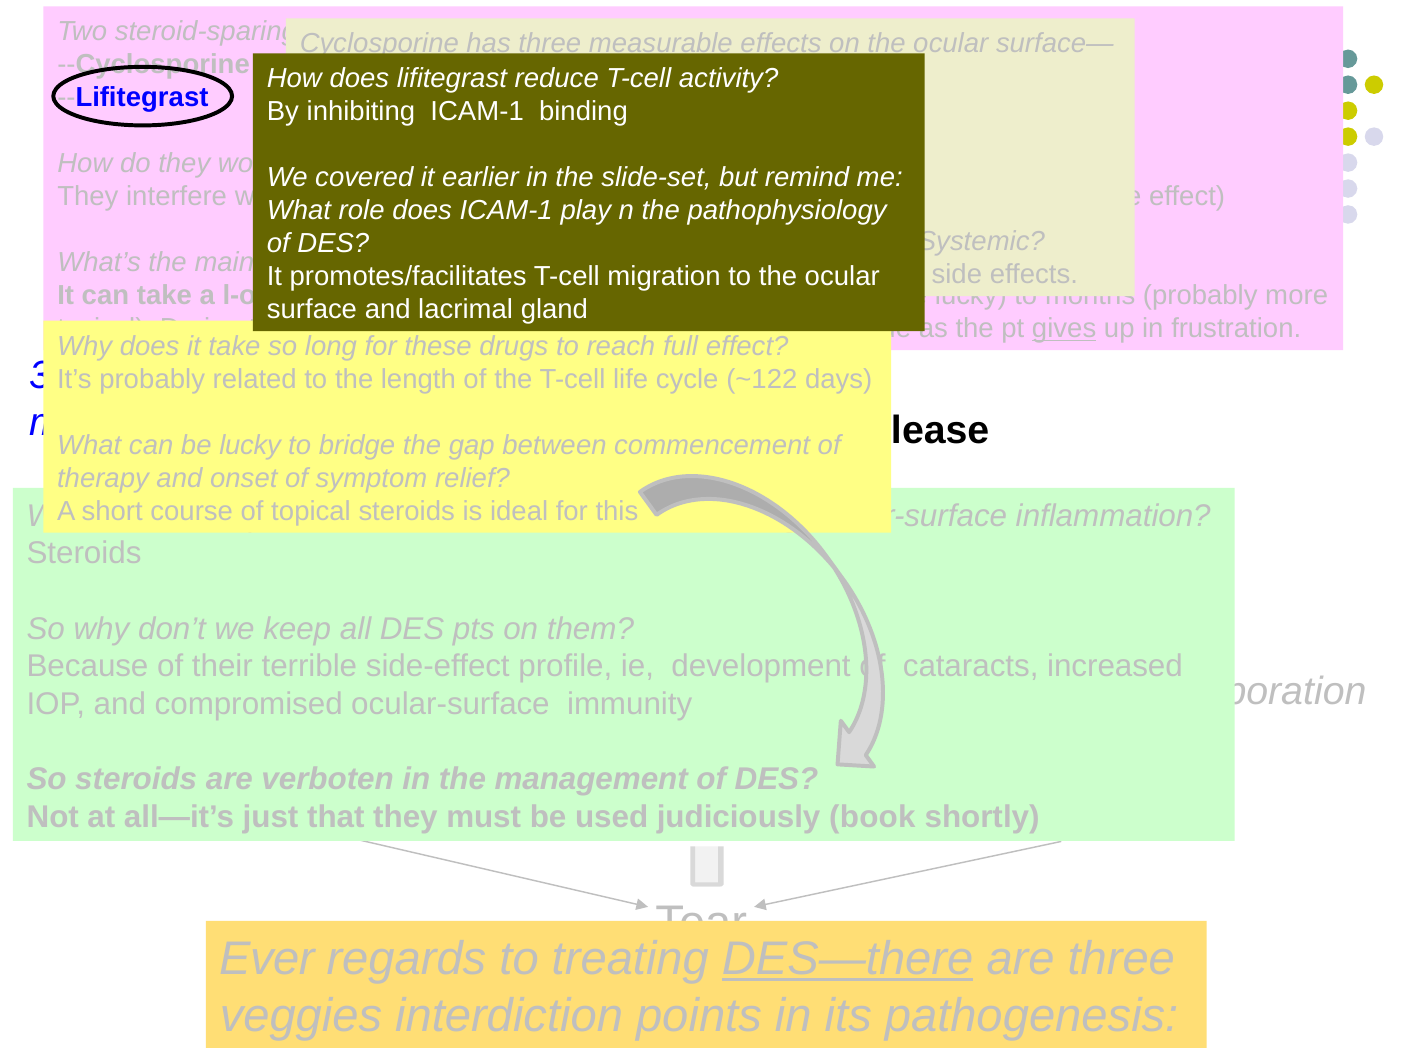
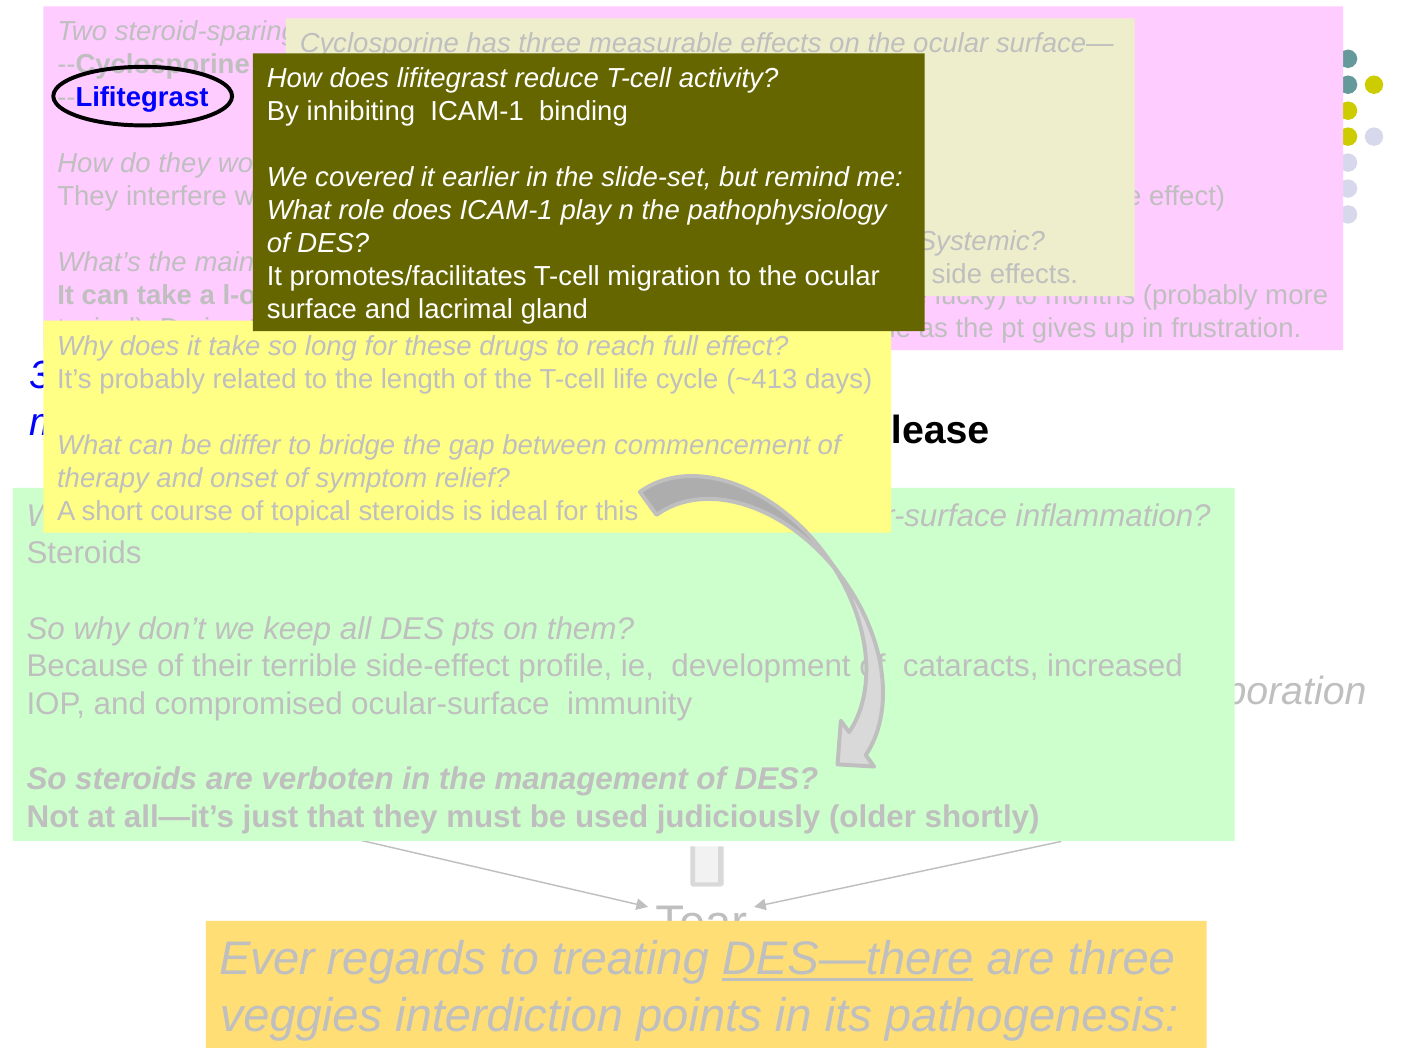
gives underline: present -> none
~122: ~122 -> ~413
lucky at (250, 445): lucky -> differ
book: book -> older
